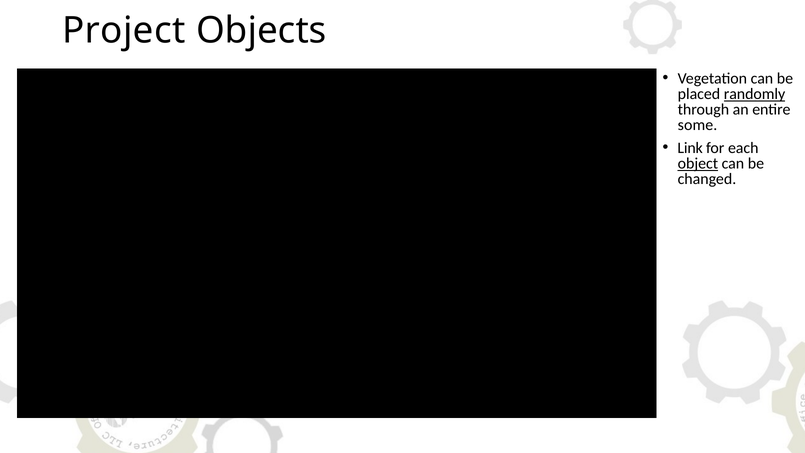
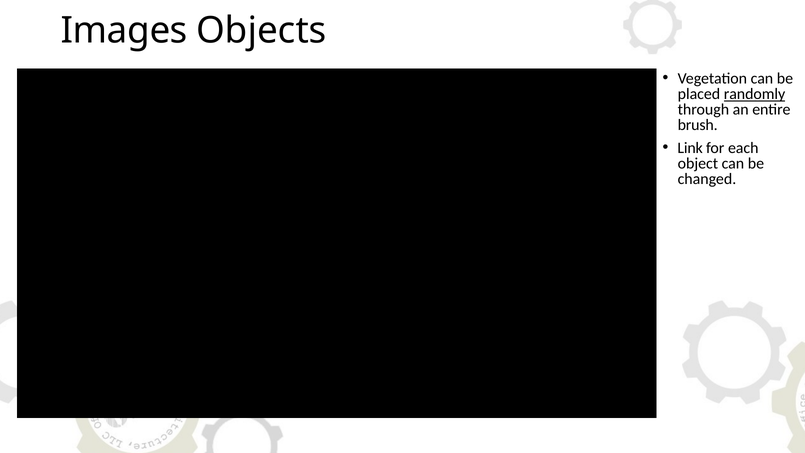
Project: Project -> Images
some: some -> brush
object underline: present -> none
